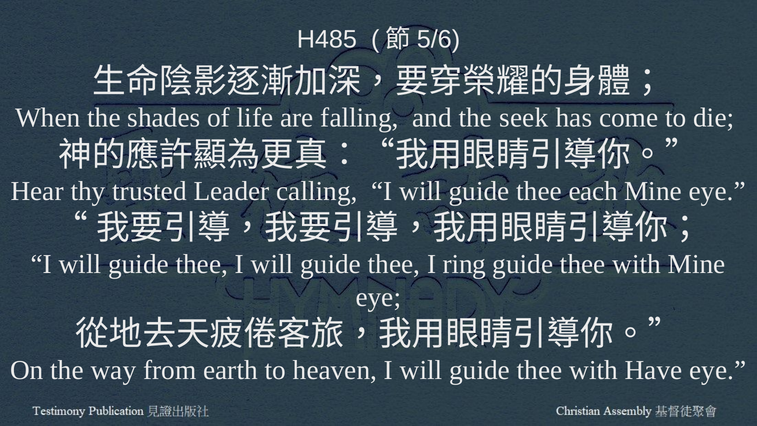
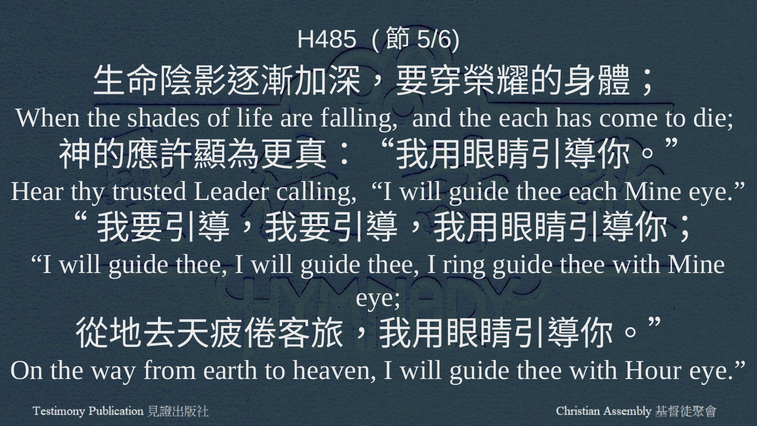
the seek: seek -> each
Have: Have -> Hour
